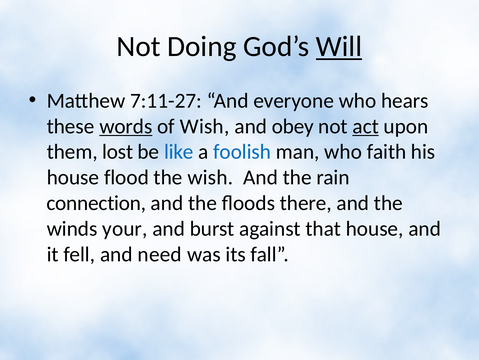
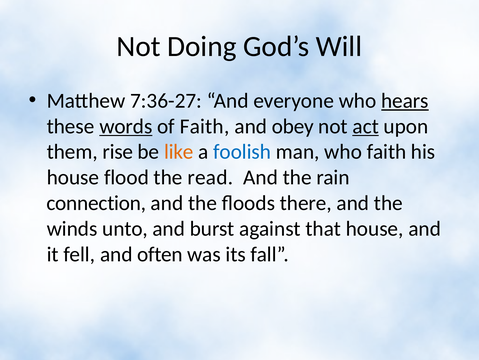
Will underline: present -> none
7:11-27: 7:11-27 -> 7:36-27
hears underline: none -> present
of Wish: Wish -> Faith
lost: lost -> rise
like colour: blue -> orange
the wish: wish -> read
your: your -> unto
need: need -> often
